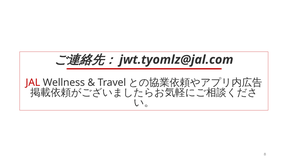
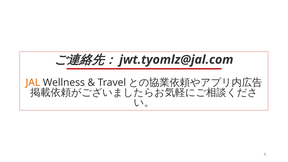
JAL colour: red -> orange
